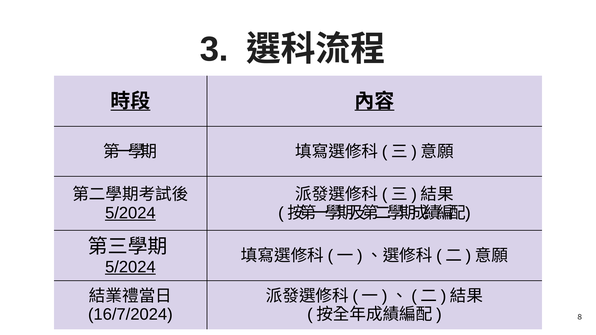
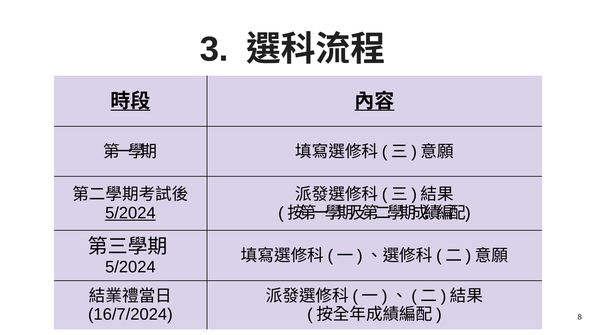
5/2024 at (130, 267) underline: present -> none
